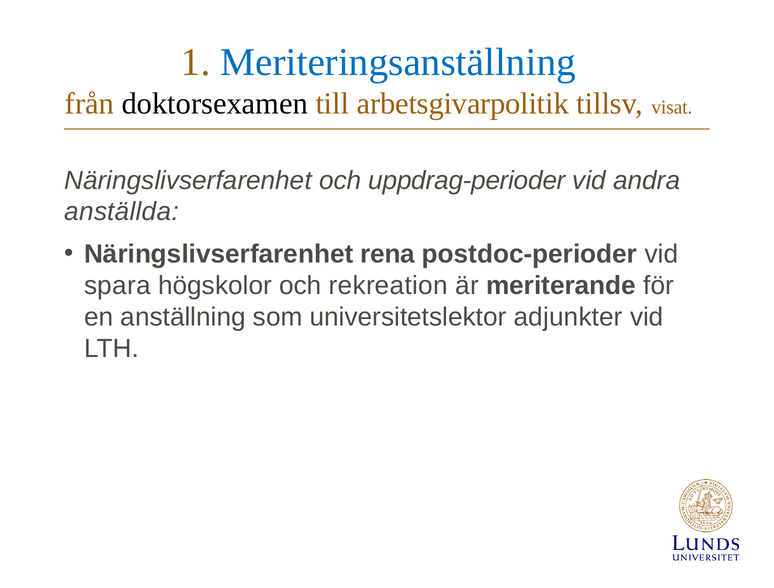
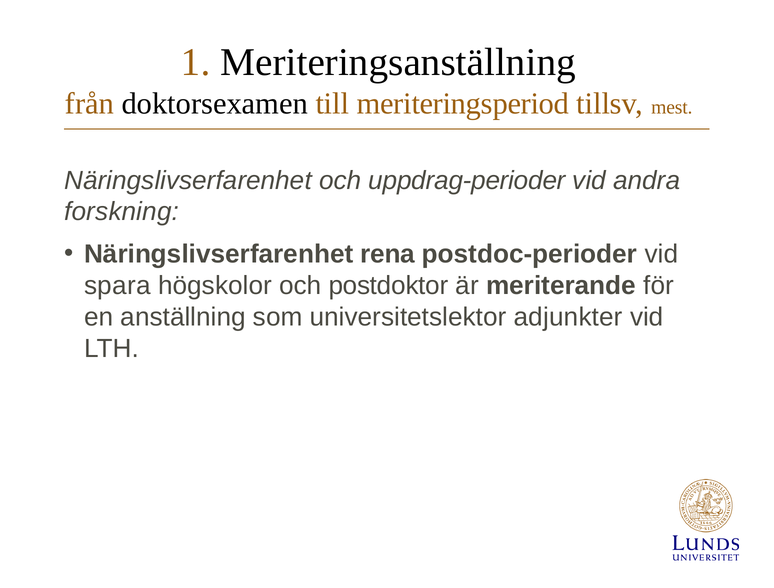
Meriteringsanställning colour: blue -> black
arbetsgivarpolitik: arbetsgivarpolitik -> meriteringsperiod
visat: visat -> mest
anställda: anställda -> forskning
rekreation: rekreation -> postdoktor
